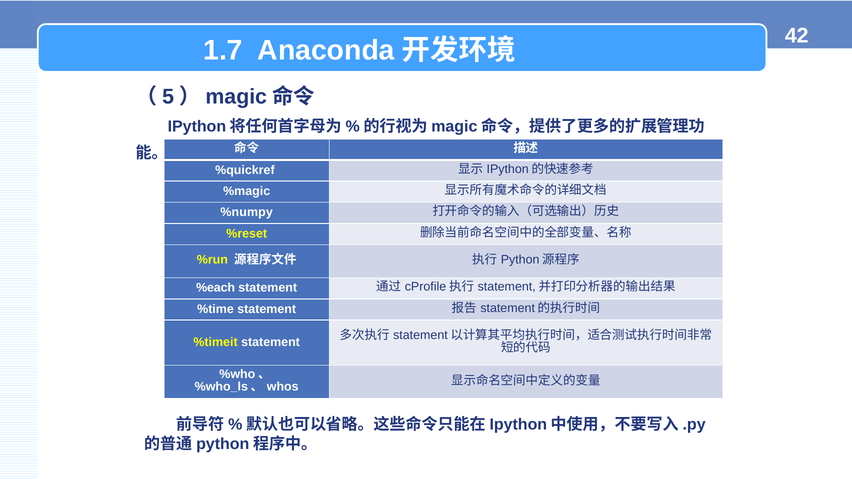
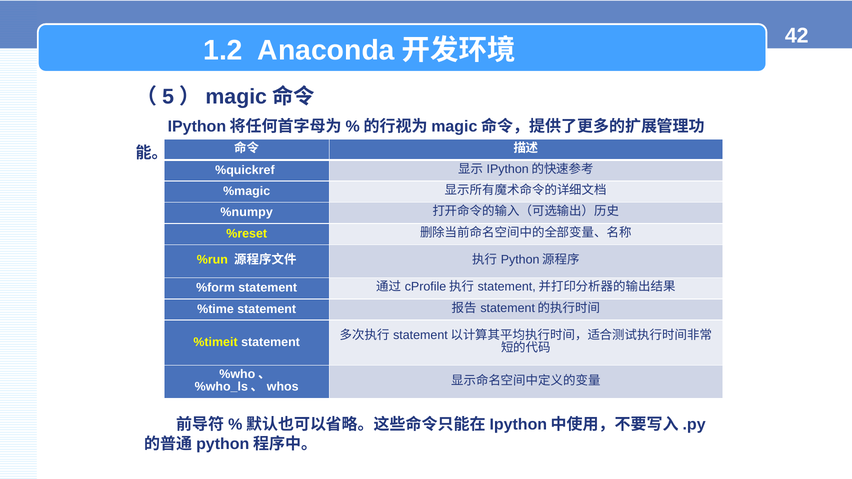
1.7: 1.7 -> 1.2
%each: %each -> %form
